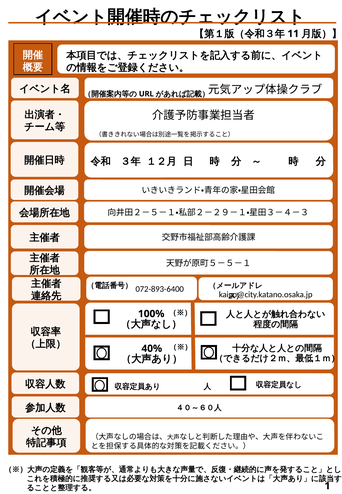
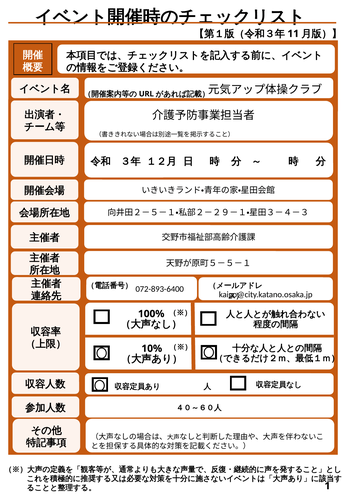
40%: 40% -> 10%
